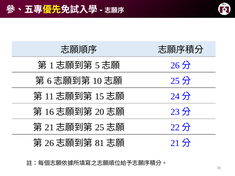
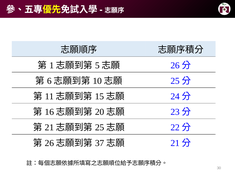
81: 81 -> 37
